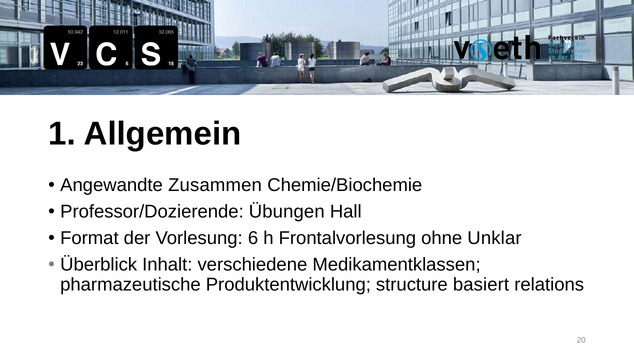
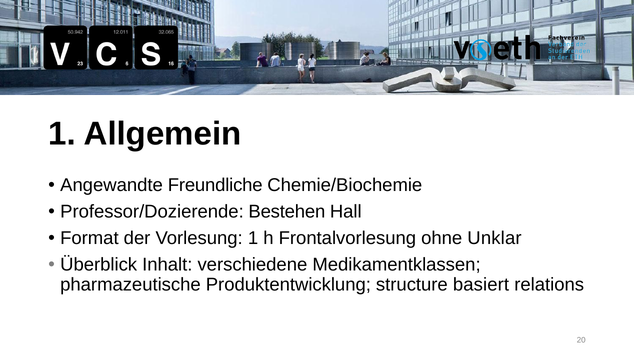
Zusammen: Zusammen -> Freundliche
Übungen: Übungen -> Bestehen
Vorlesung 6: 6 -> 1
